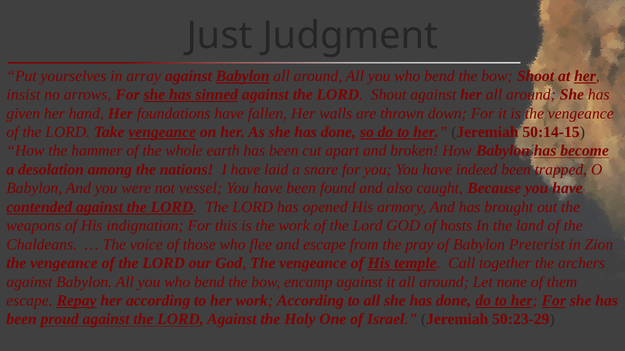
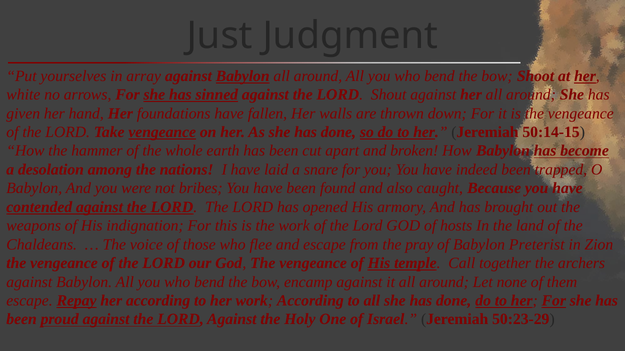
insist: insist -> white
vessel: vessel -> bribes
